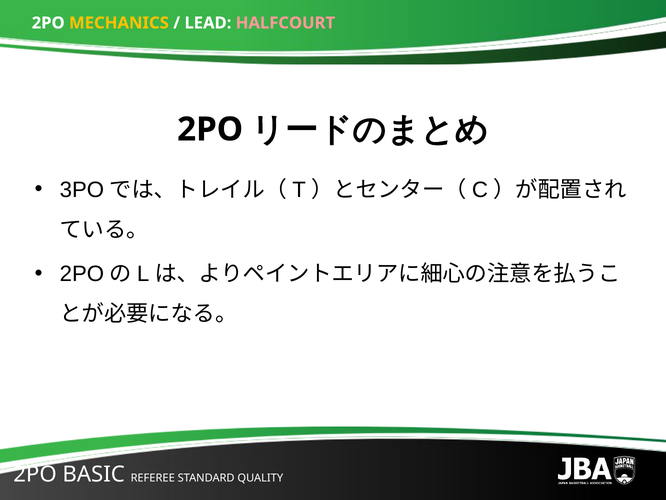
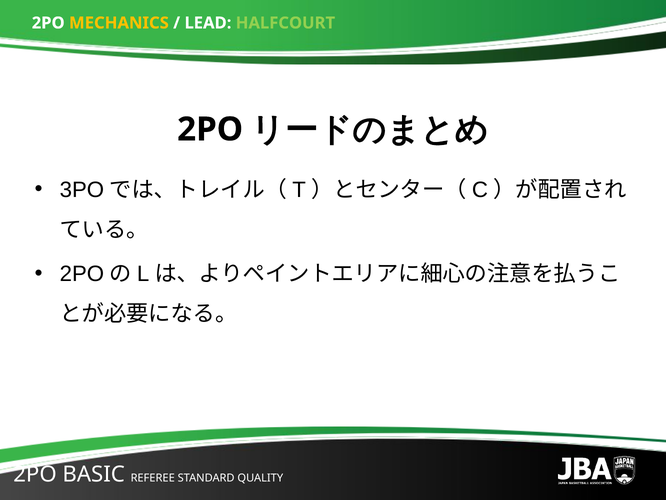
HALFCOURT colour: pink -> light green
